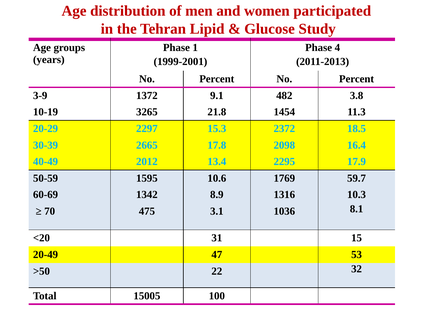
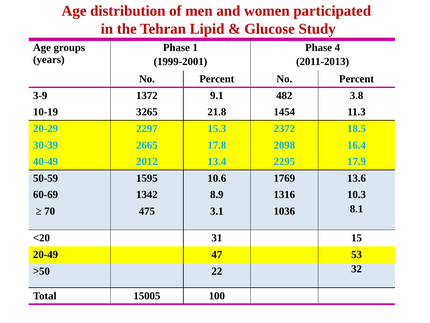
59.7: 59.7 -> 13.6
